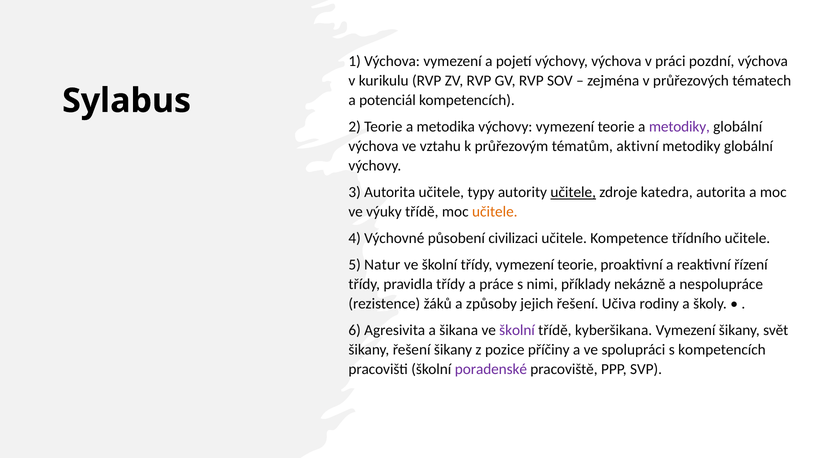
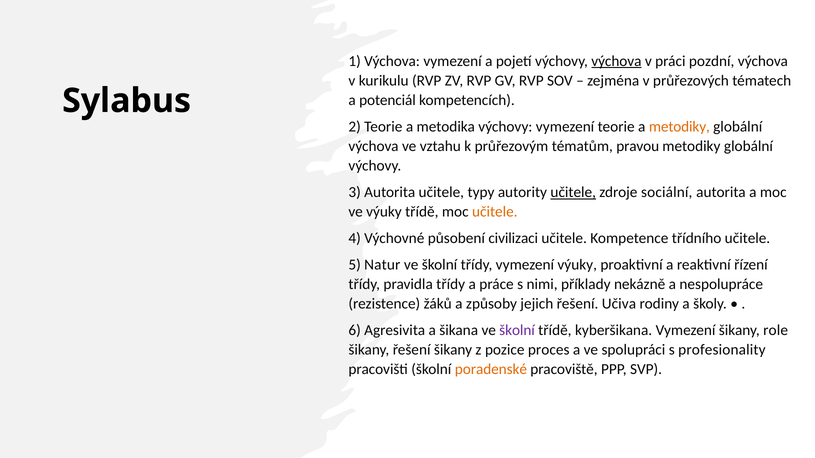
výchova at (616, 61) underline: none -> present
metodiky at (679, 127) colour: purple -> orange
aktivní: aktivní -> pravou
katedra: katedra -> sociální
třídy vymezení teorie: teorie -> výuky
svět: svět -> role
příčiny: příčiny -> proces
s kompetencích: kompetencích -> profesionality
poradenské colour: purple -> orange
